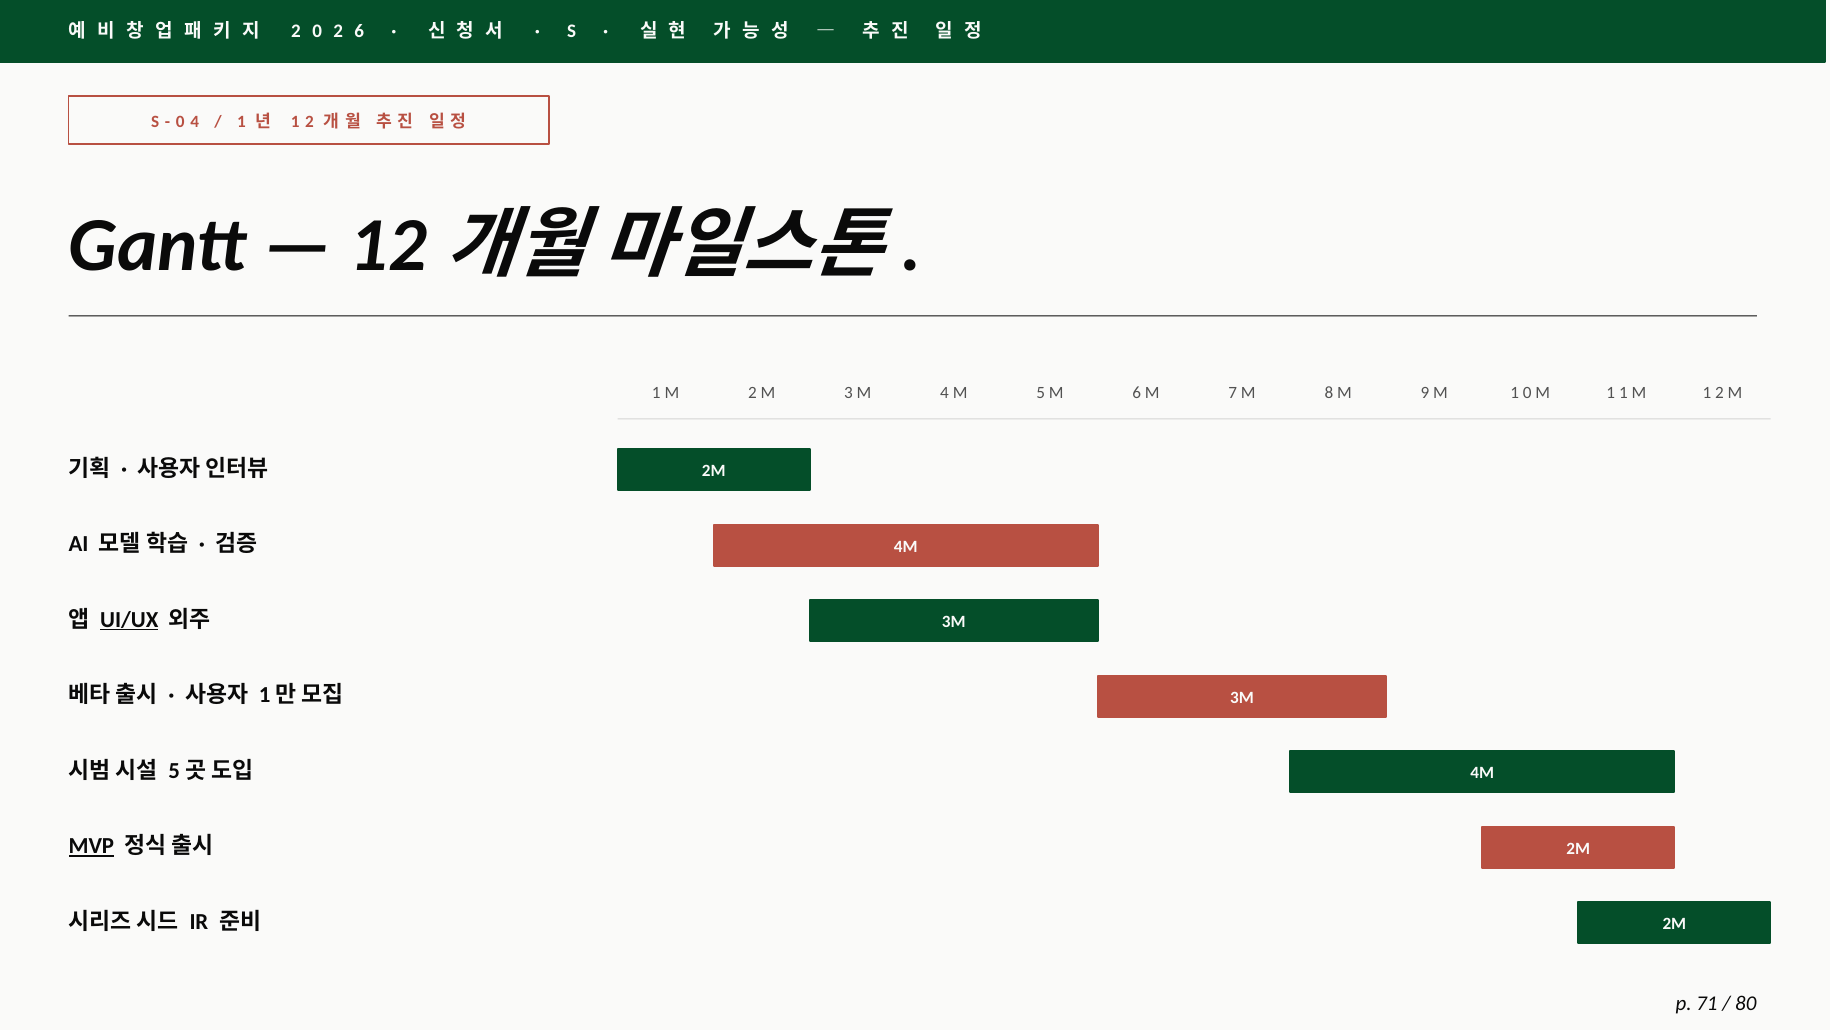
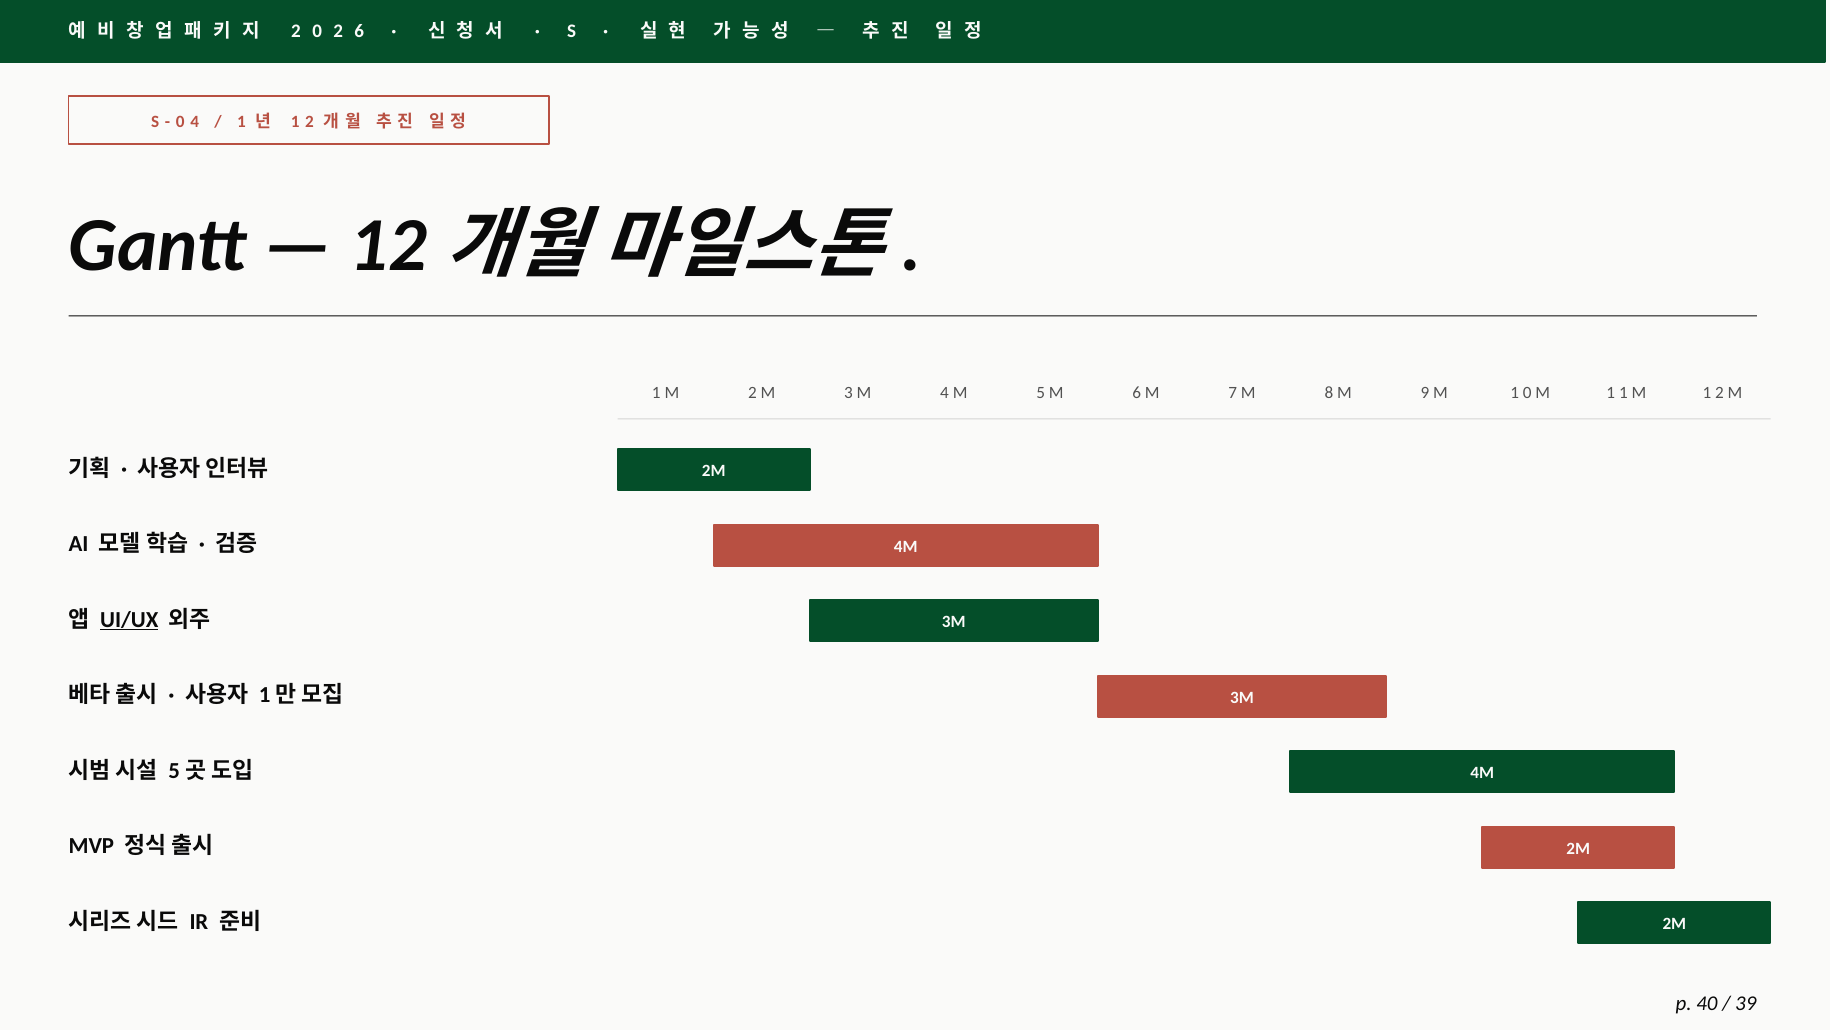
MVP underline: present -> none
71: 71 -> 40
80: 80 -> 39
